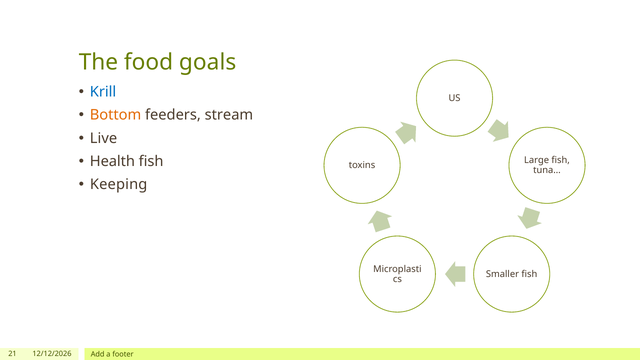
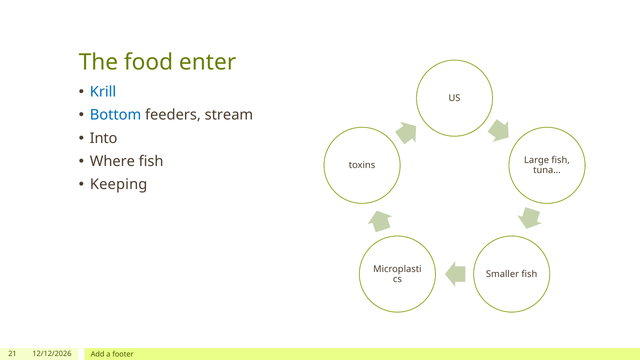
goals: goals -> enter
Bottom colour: orange -> blue
Live: Live -> Into
Health: Health -> Where
